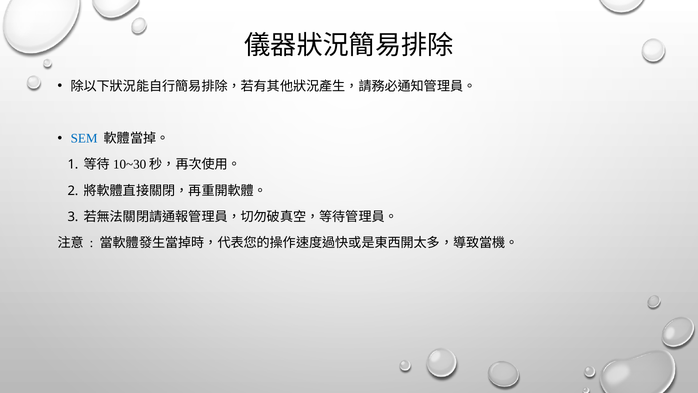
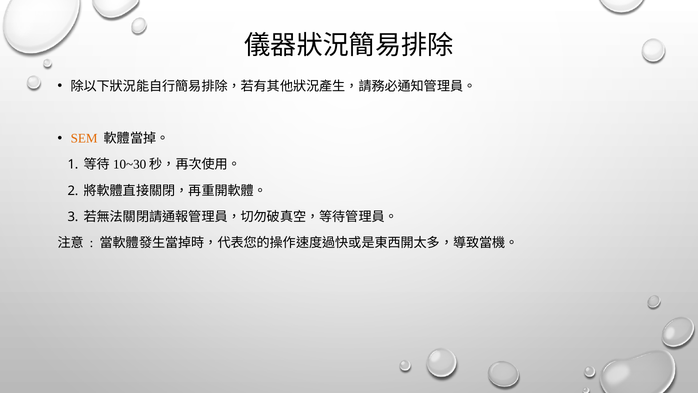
SEM colour: blue -> orange
